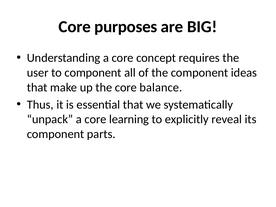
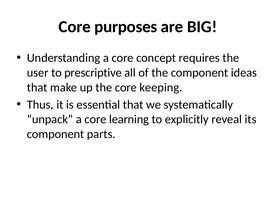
to component: component -> prescriptive
balance: balance -> keeping
